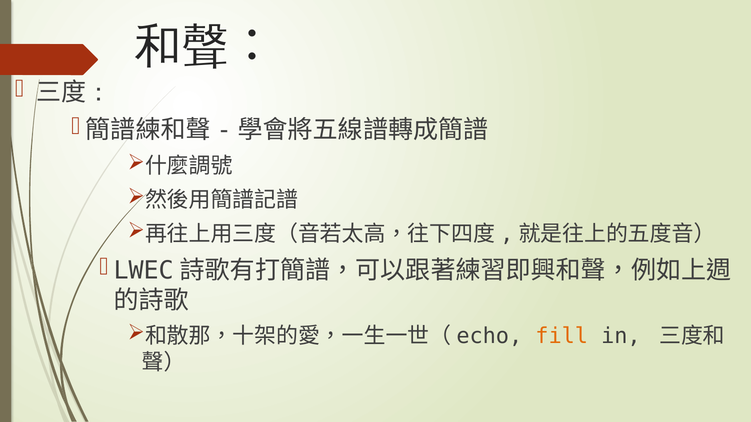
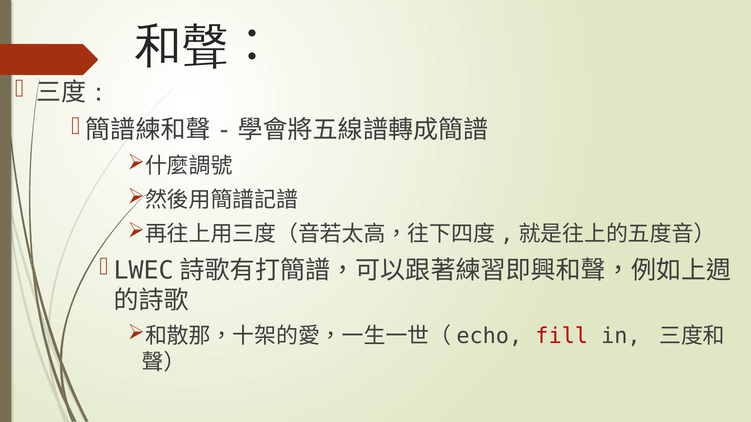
fill colour: orange -> red
